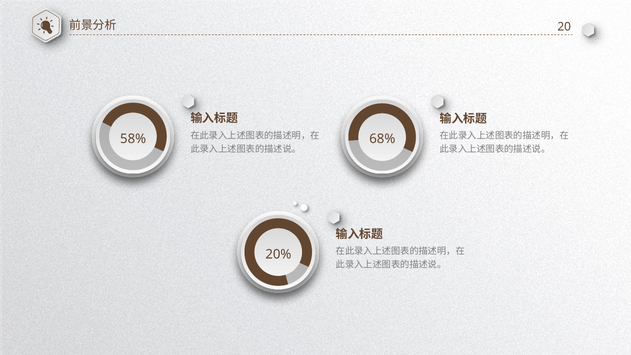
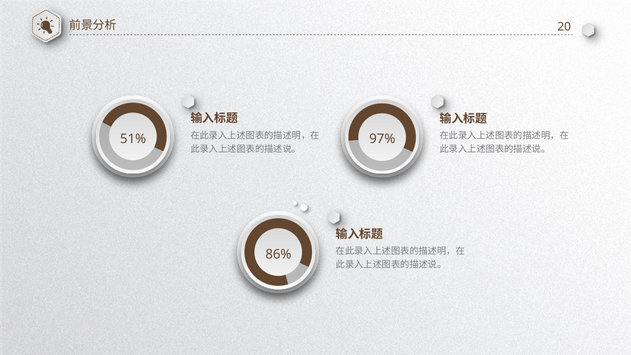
58%: 58% -> 51%
68%: 68% -> 97%
20%: 20% -> 86%
